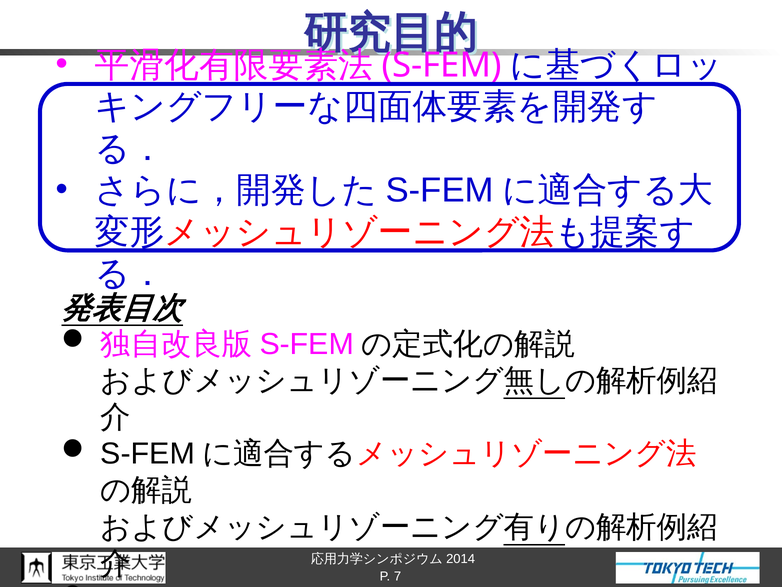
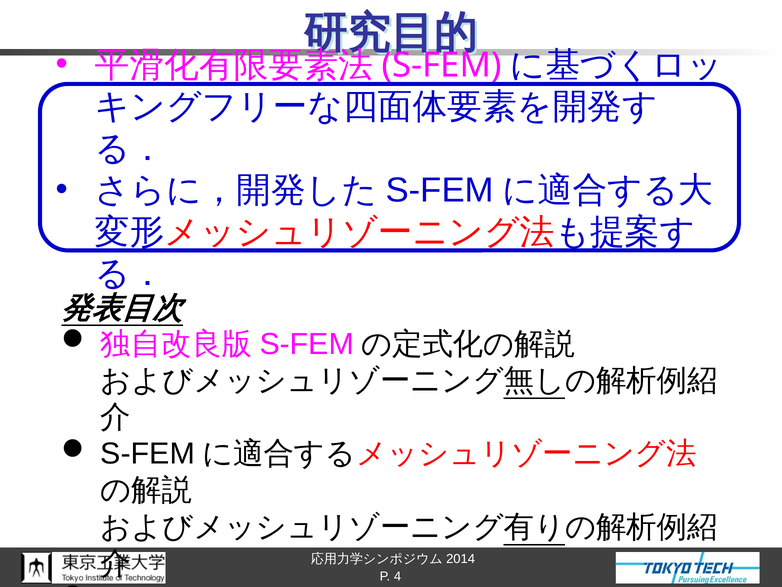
7: 7 -> 4
